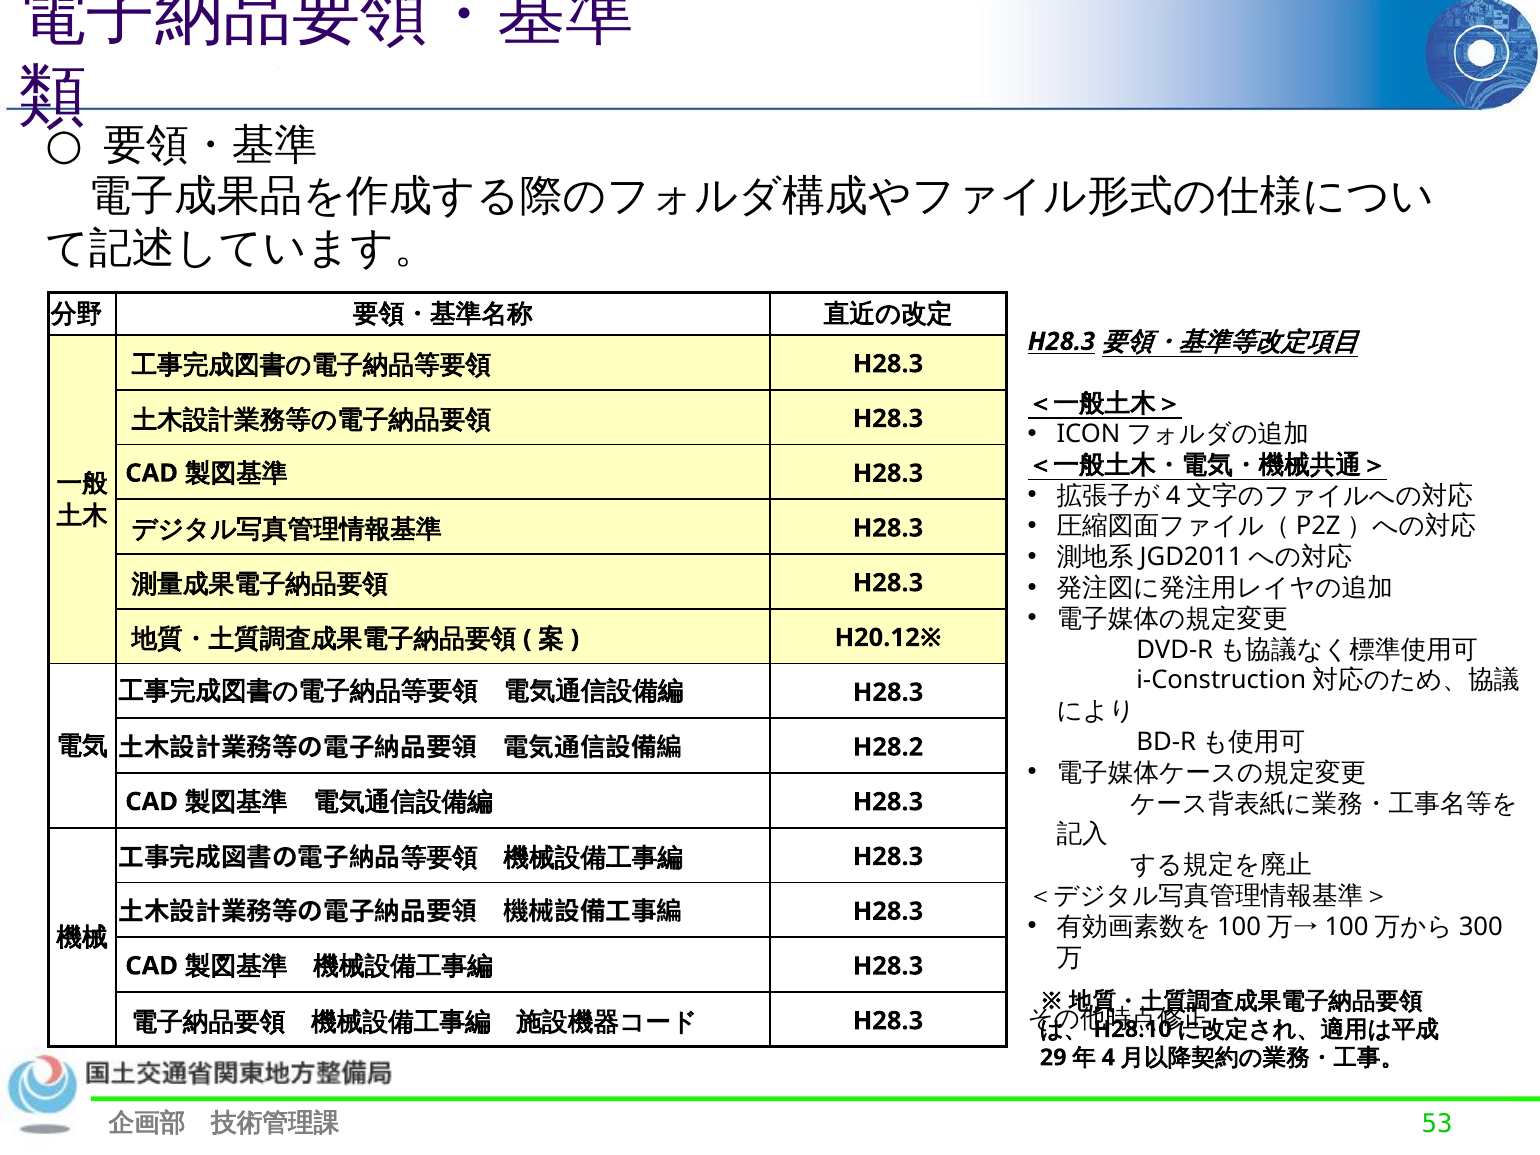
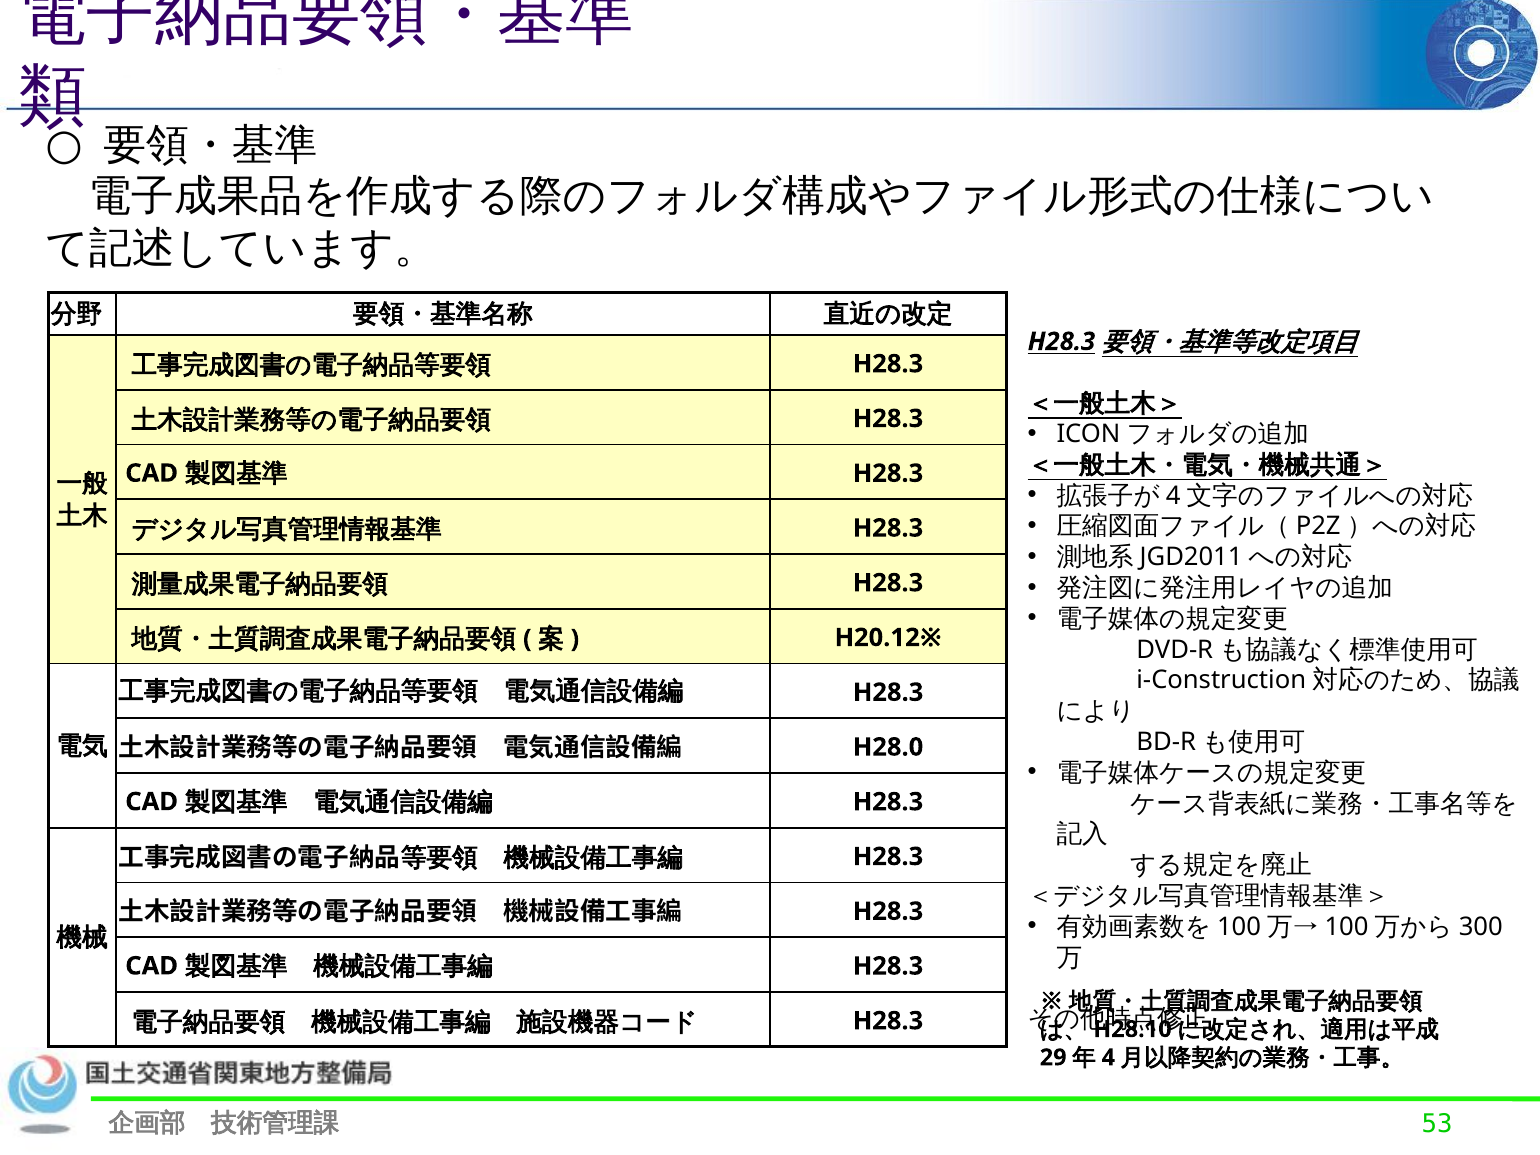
H28.2: H28.2 -> H28.0
